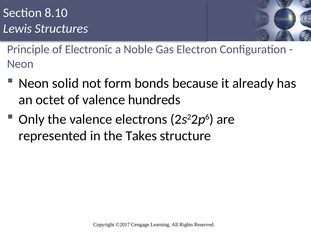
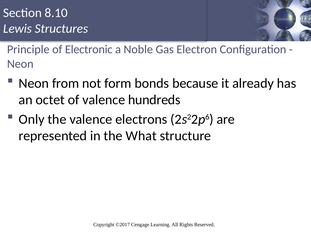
solid: solid -> from
Takes: Takes -> What
